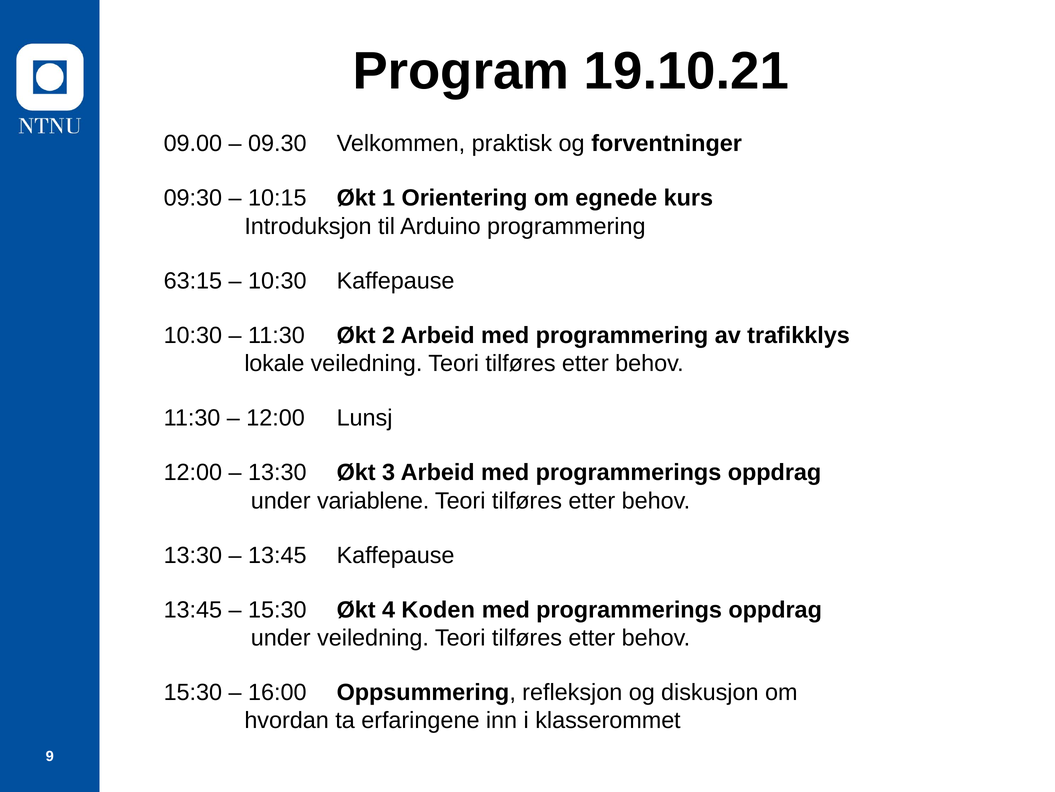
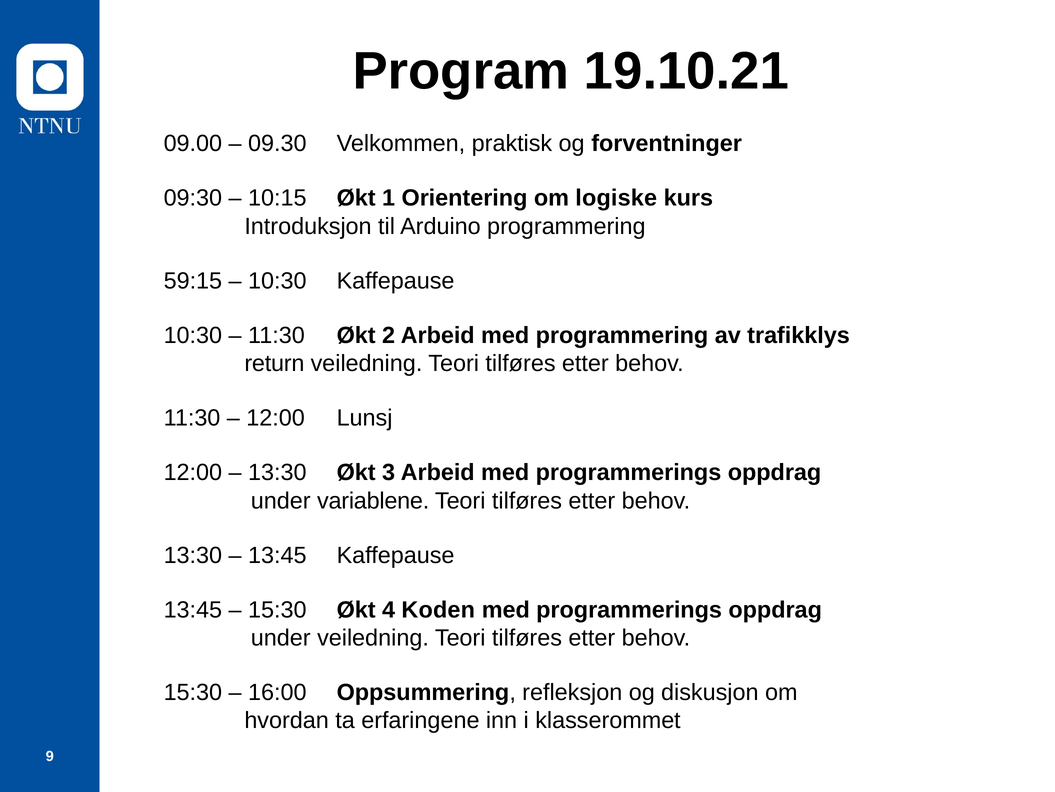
egnede: egnede -> logiske
63:15: 63:15 -> 59:15
lokale: lokale -> return
